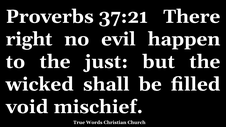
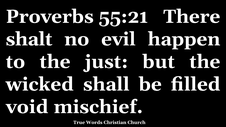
37:21: 37:21 -> 55:21
right: right -> shalt
